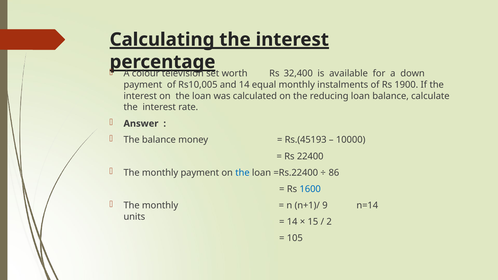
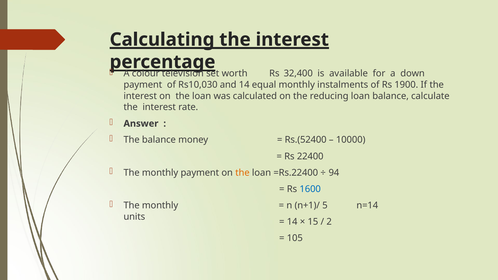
Rs10,005: Rs10,005 -> Rs10,030
Rs.(45193: Rs.(45193 -> Rs.(52400
the at (242, 173) colour: blue -> orange
86: 86 -> 94
9: 9 -> 5
